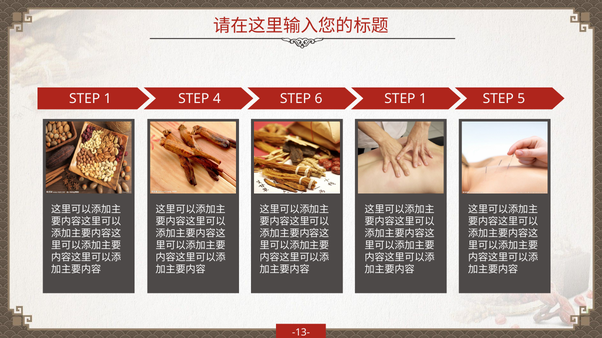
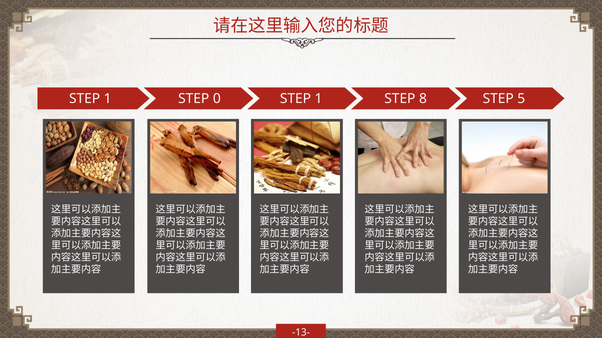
4: 4 -> 0
6 at (319, 99): 6 -> 1
1 at (423, 99): 1 -> 8
